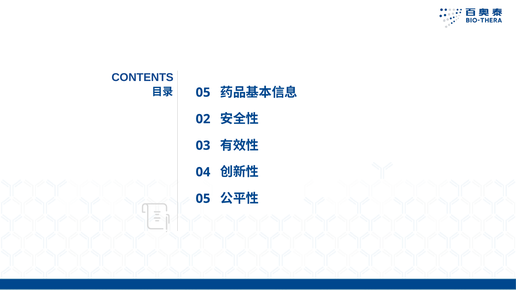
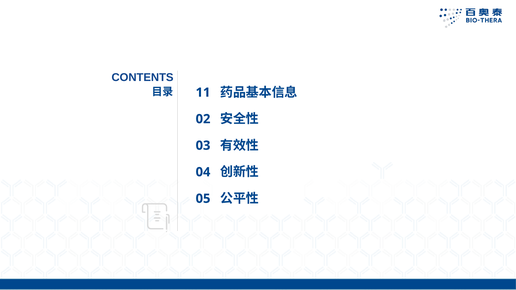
05 at (203, 93): 05 -> 11
